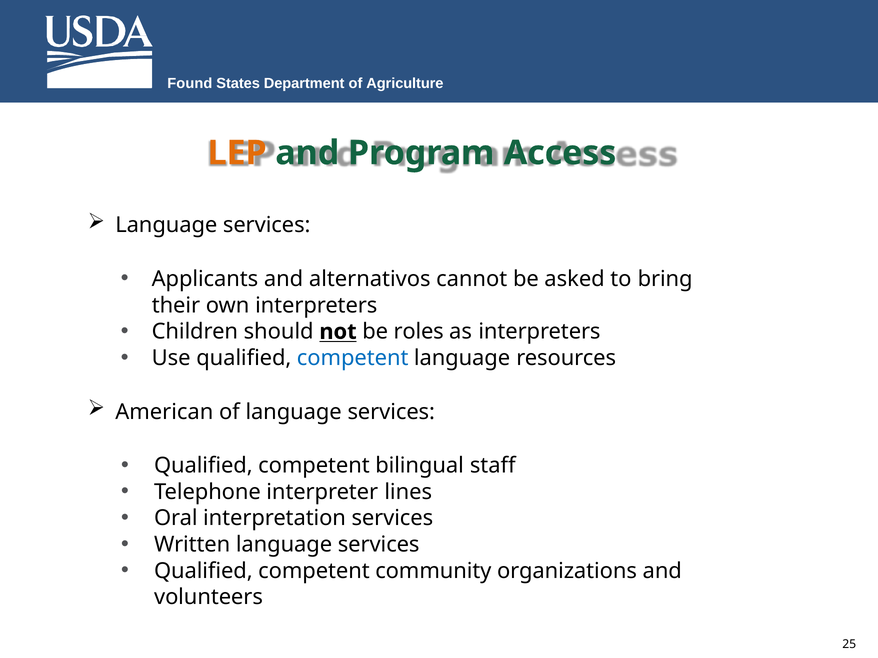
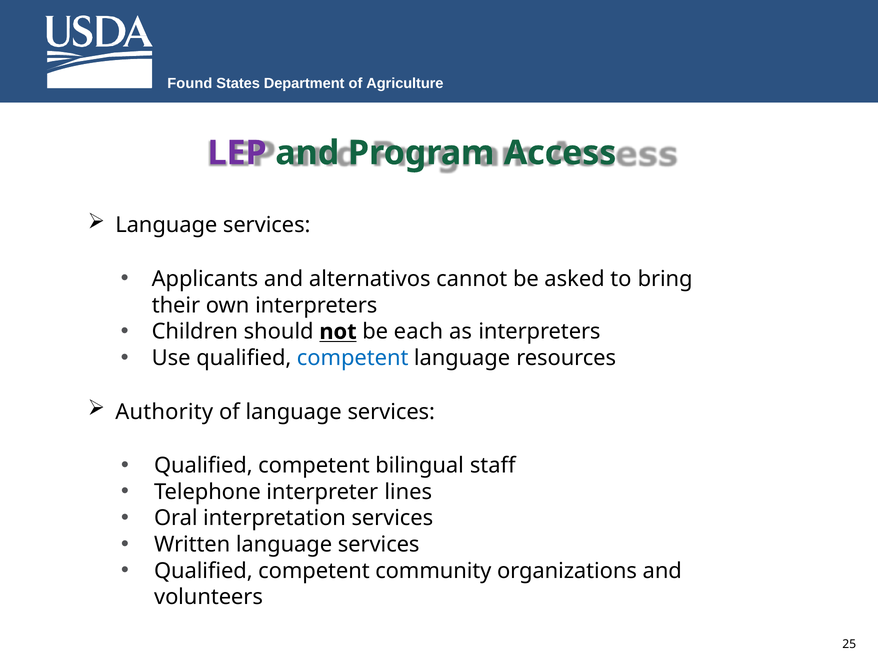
LEP colour: orange -> purple
roles: roles -> each
American: American -> Authority
